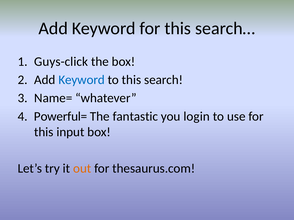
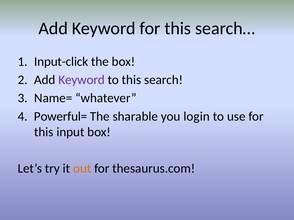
Guys-click: Guys-click -> Input-click
Keyword at (82, 80) colour: blue -> purple
fantastic: fantastic -> sharable
